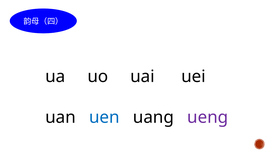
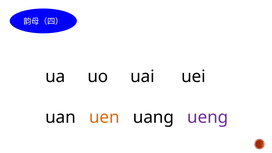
uen colour: blue -> orange
